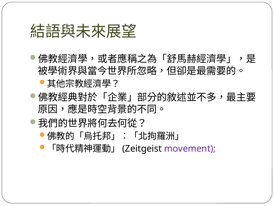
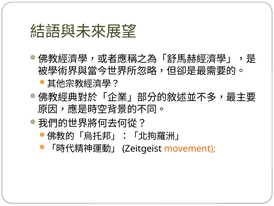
movement colour: purple -> orange
